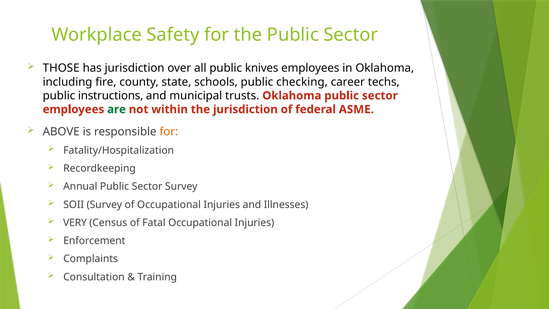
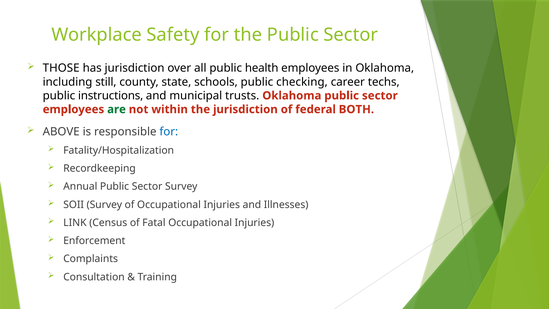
knives: knives -> health
fire: fire -> still
ASME: ASME -> BOTH
for at (169, 132) colour: orange -> blue
VERY: VERY -> LINK
